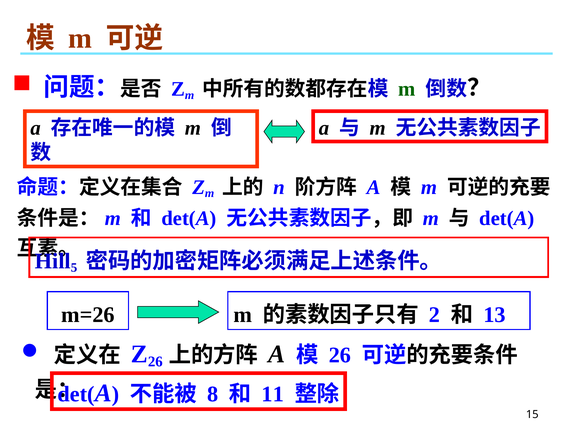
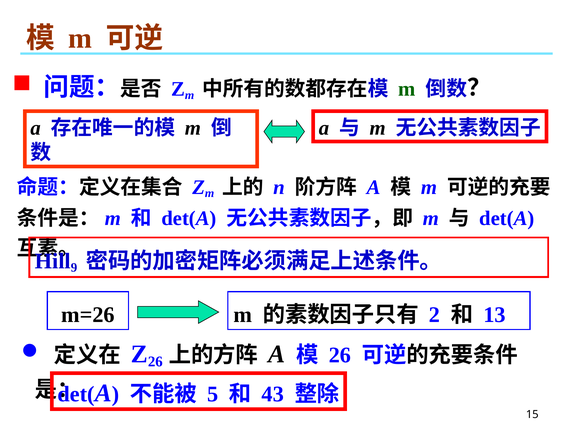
5: 5 -> 9
8: 8 -> 5
11: 11 -> 43
